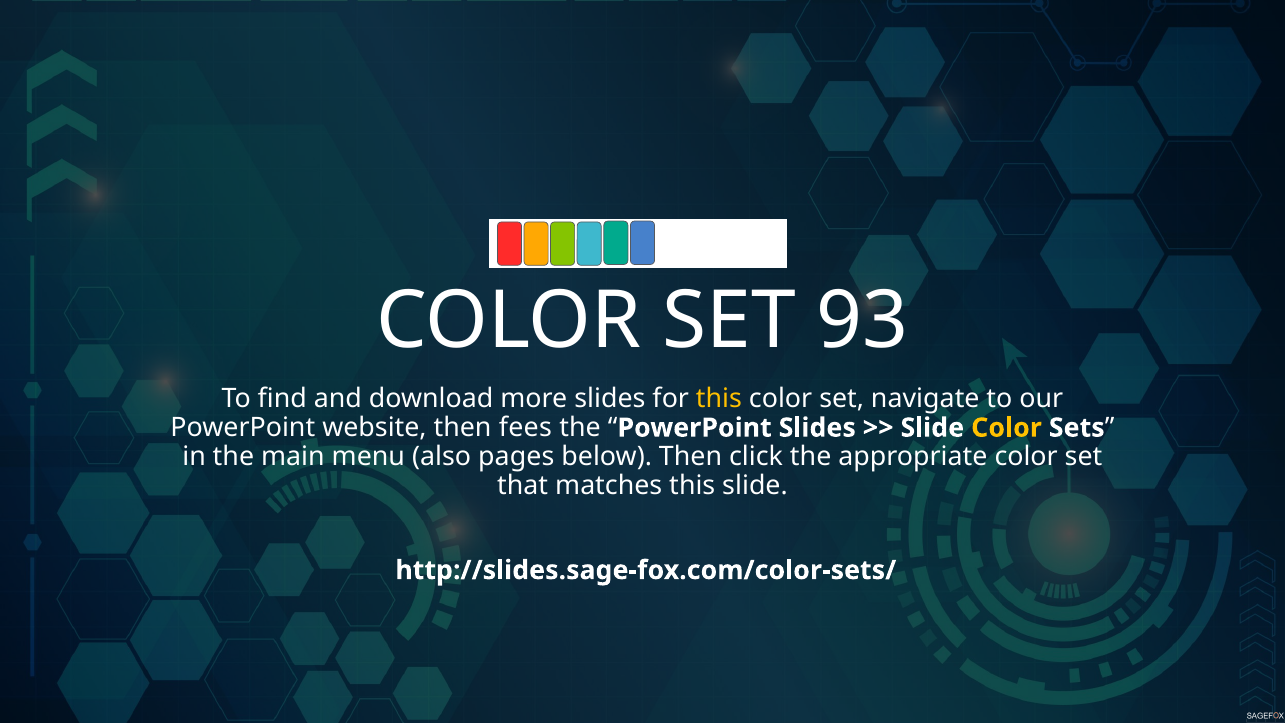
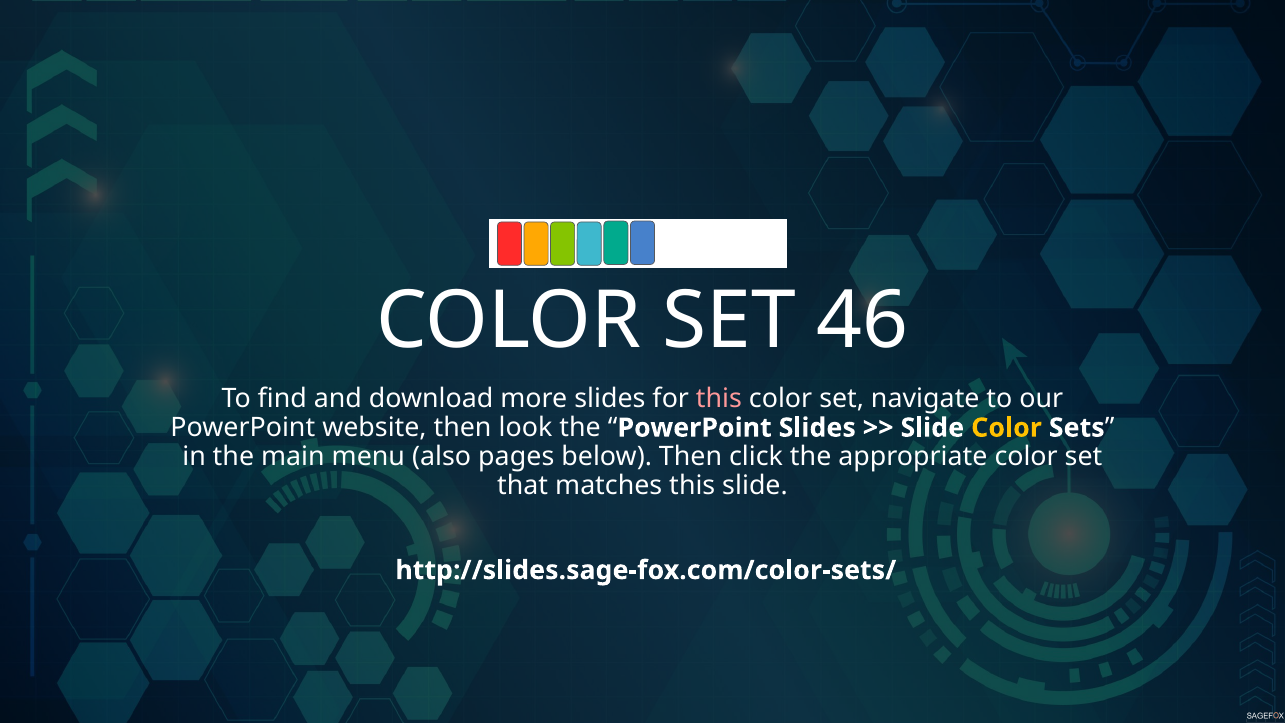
93: 93 -> 46
this at (719, 399) colour: yellow -> pink
fees: fees -> look
